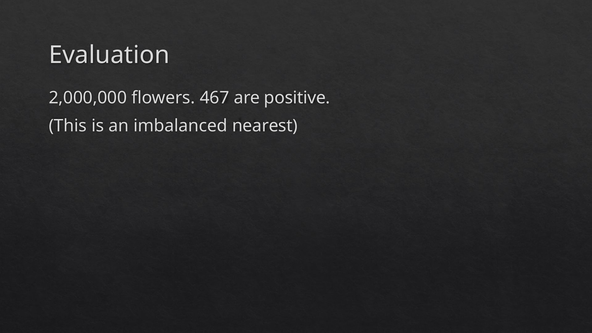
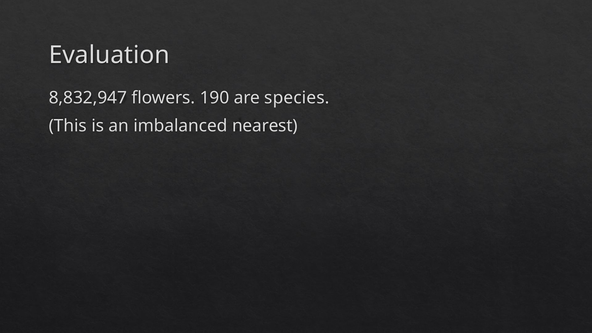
2,000,000: 2,000,000 -> 8,832,947
467: 467 -> 190
positive: positive -> species
